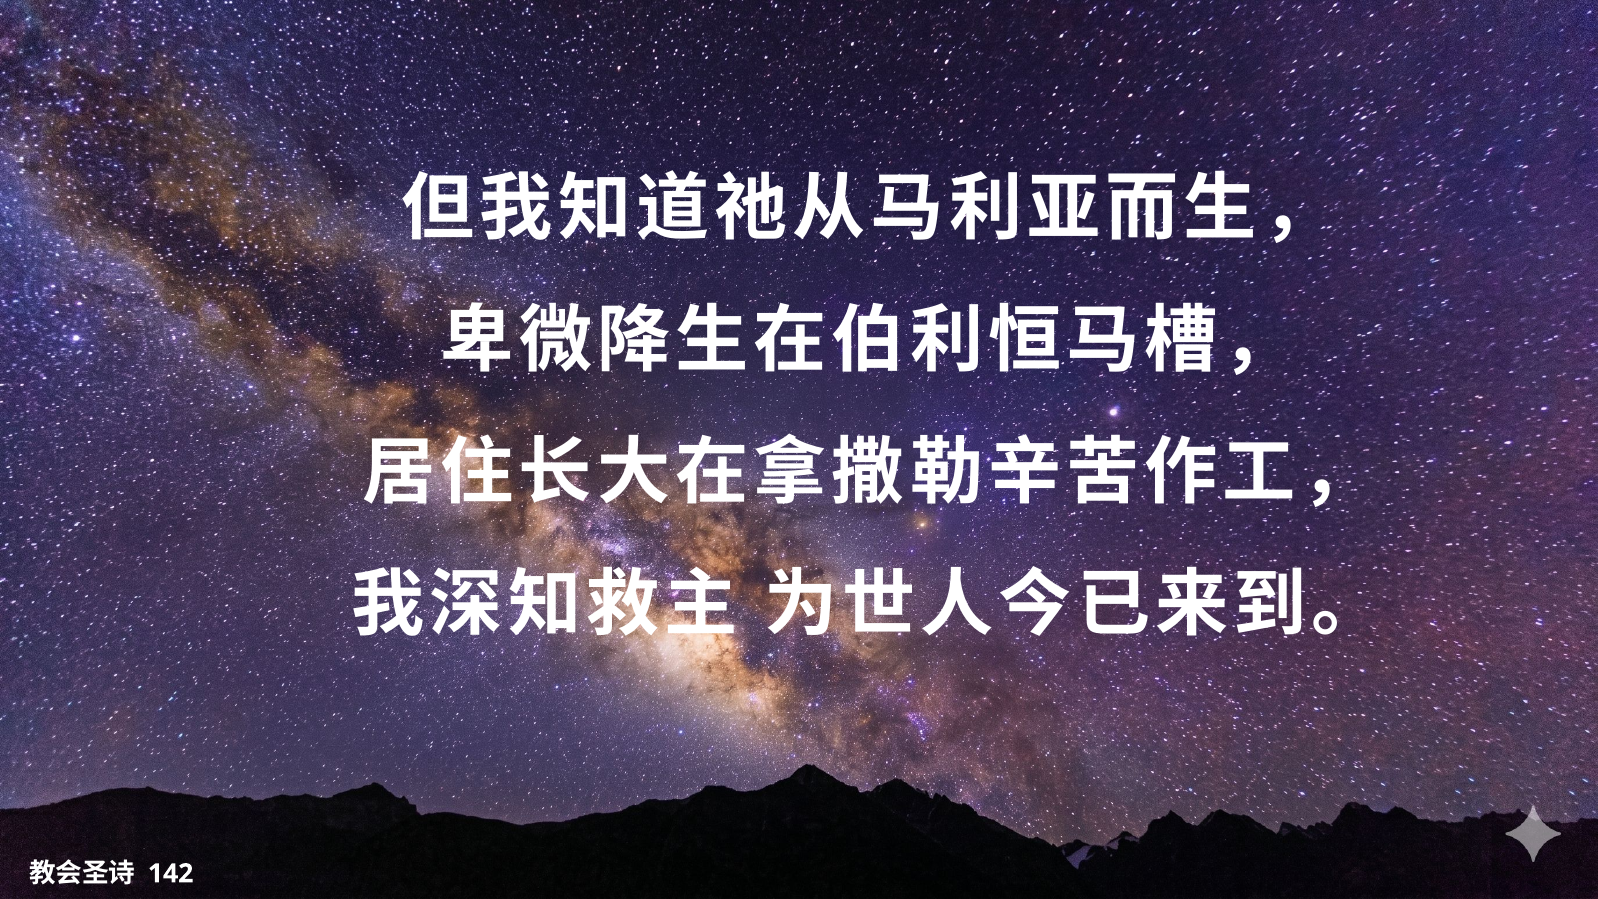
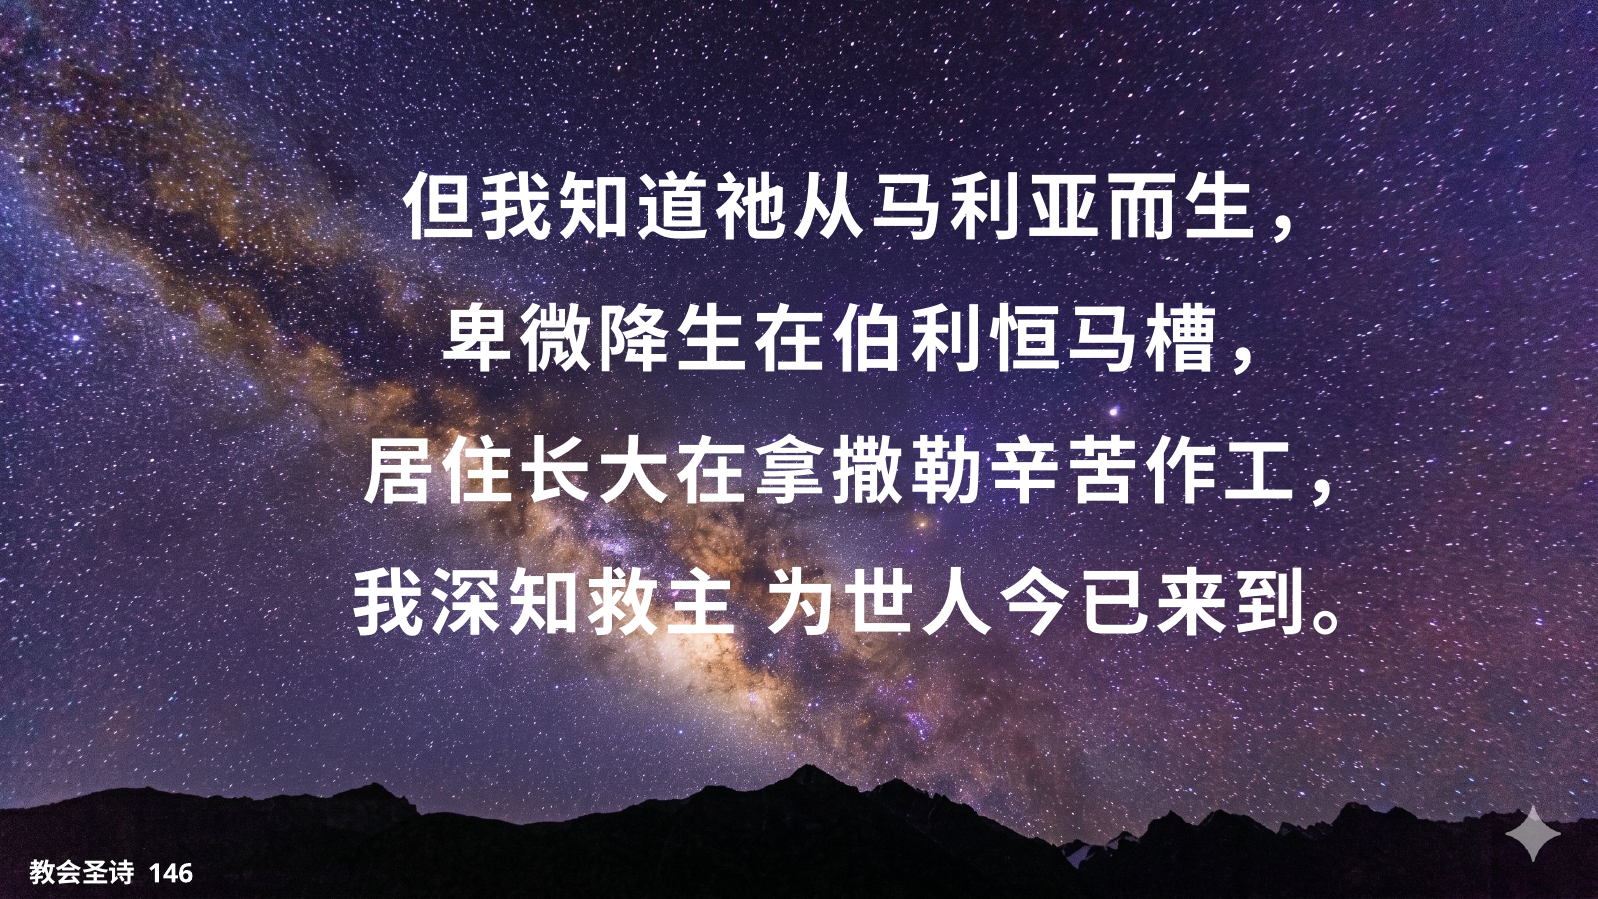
142: 142 -> 146
